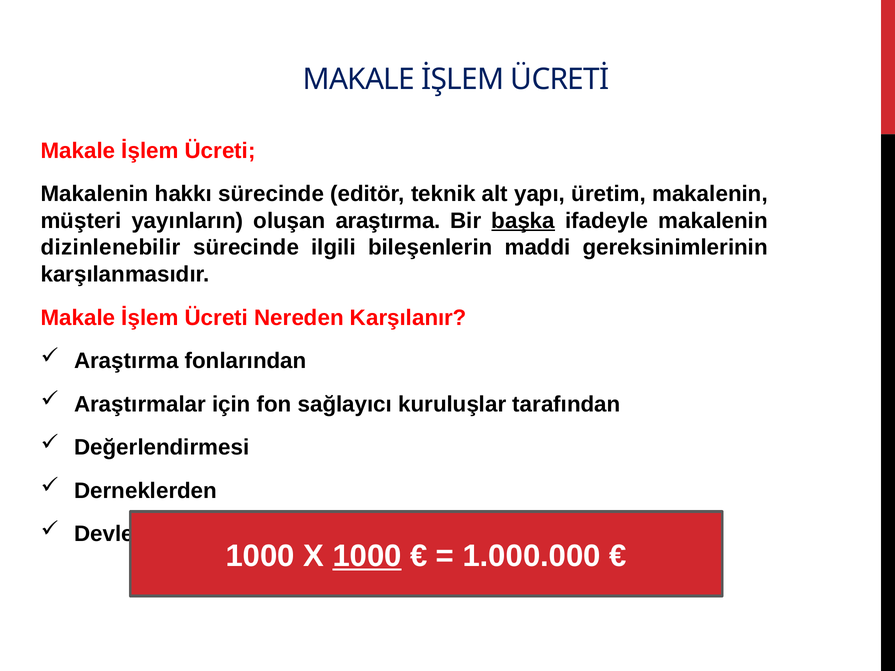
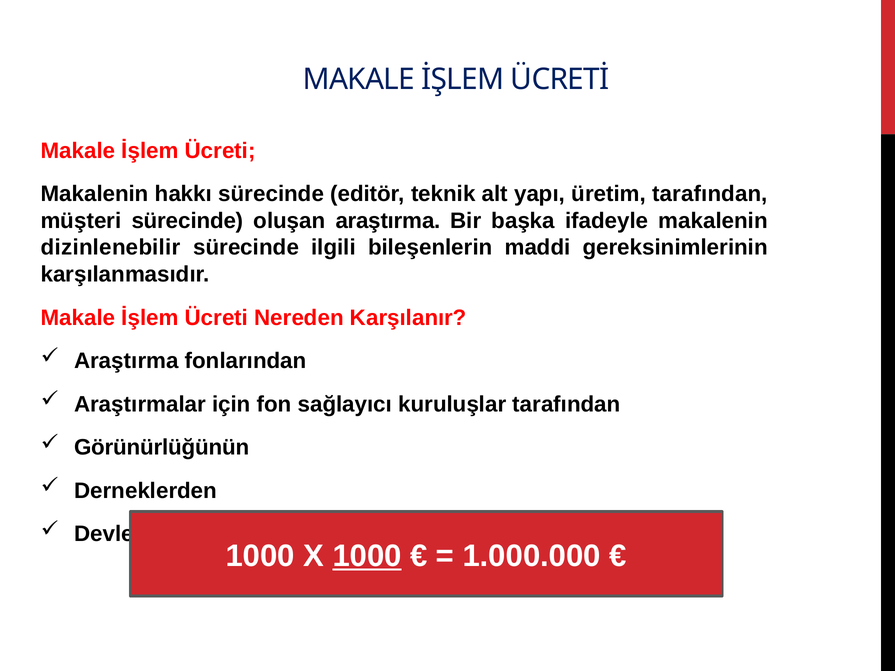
üretim makalenin: makalenin -> tarafından
müşteri yayınların: yayınların -> sürecinde
başka underline: present -> none
Değerlendirmesi: Değerlendirmesi -> Görünürlüğünün
